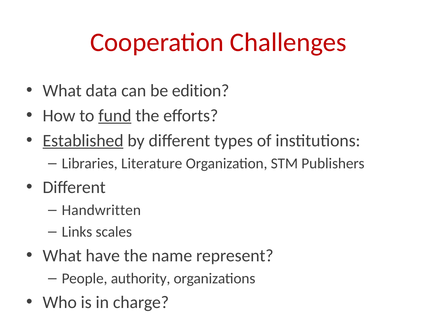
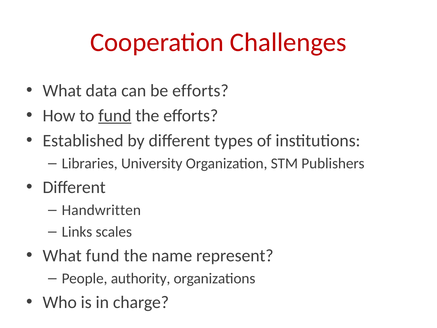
be edition: edition -> efforts
Established underline: present -> none
Literature: Literature -> University
What have: have -> fund
